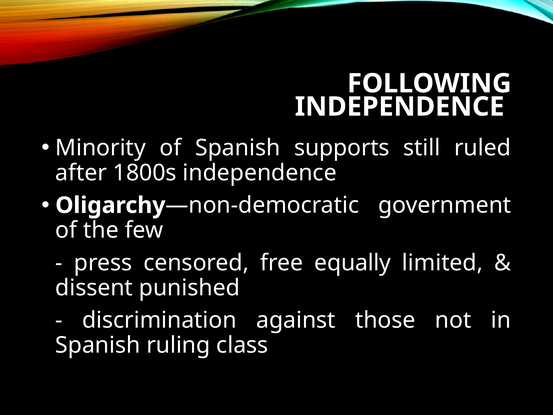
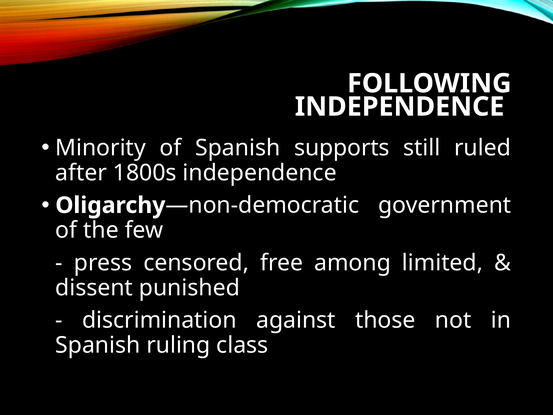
equally: equally -> among
